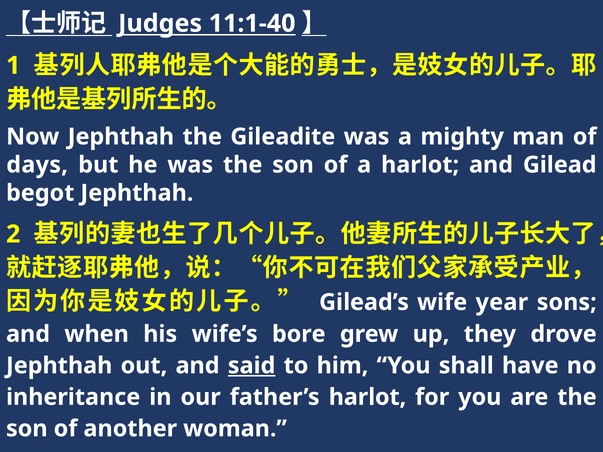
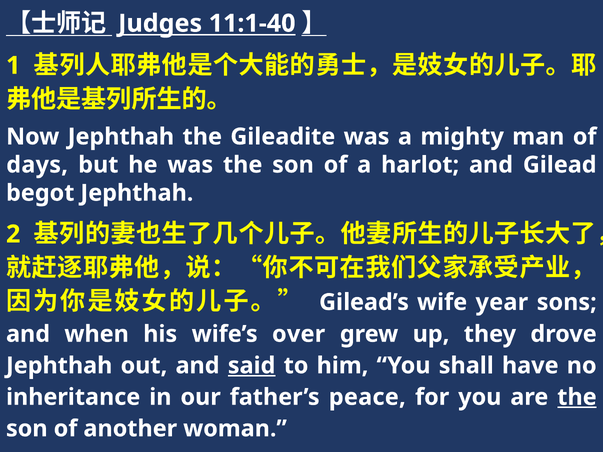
bore: bore -> over
father’s harlot: harlot -> peace
the at (577, 397) underline: none -> present
